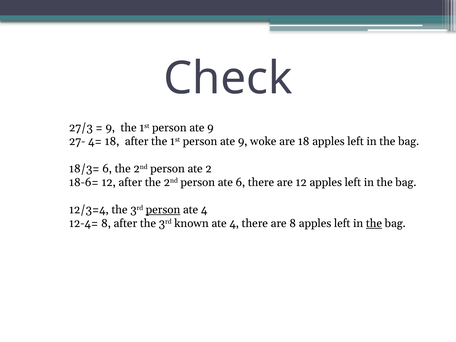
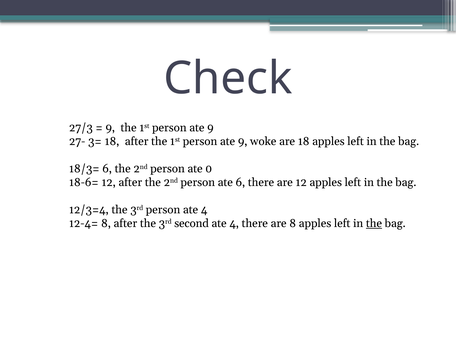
4=: 4= -> 3=
2: 2 -> 0
person at (163, 210) underline: present -> none
known: known -> second
